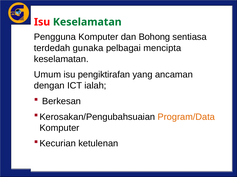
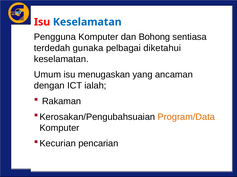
Keselamatan at (87, 22) colour: green -> blue
mencipta: mencipta -> diketahui
pengiktirafan: pengiktirafan -> menugaskan
Berkesan: Berkesan -> Rakaman
ketulenan: ketulenan -> pencarian
